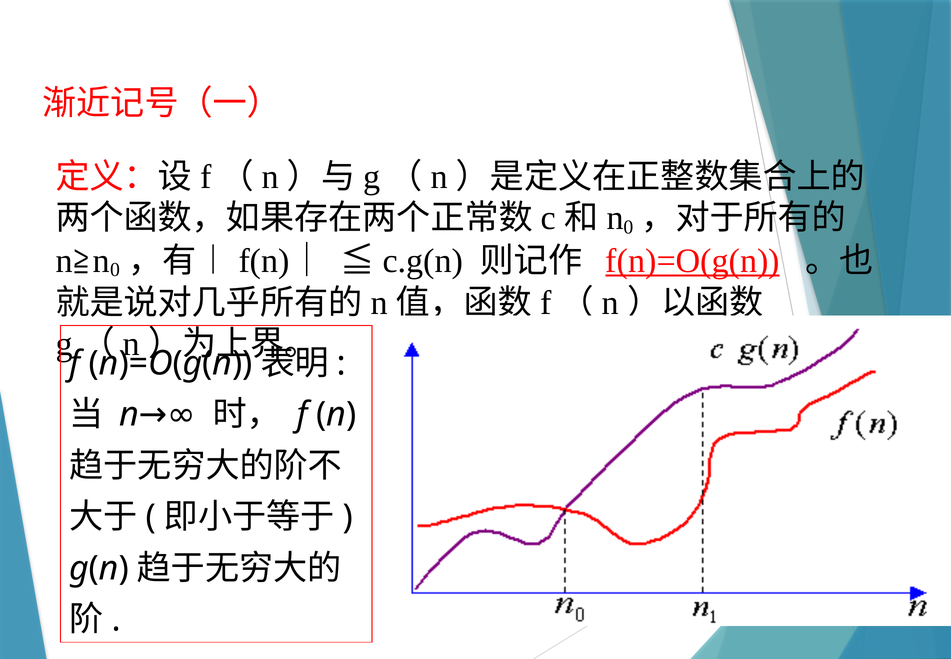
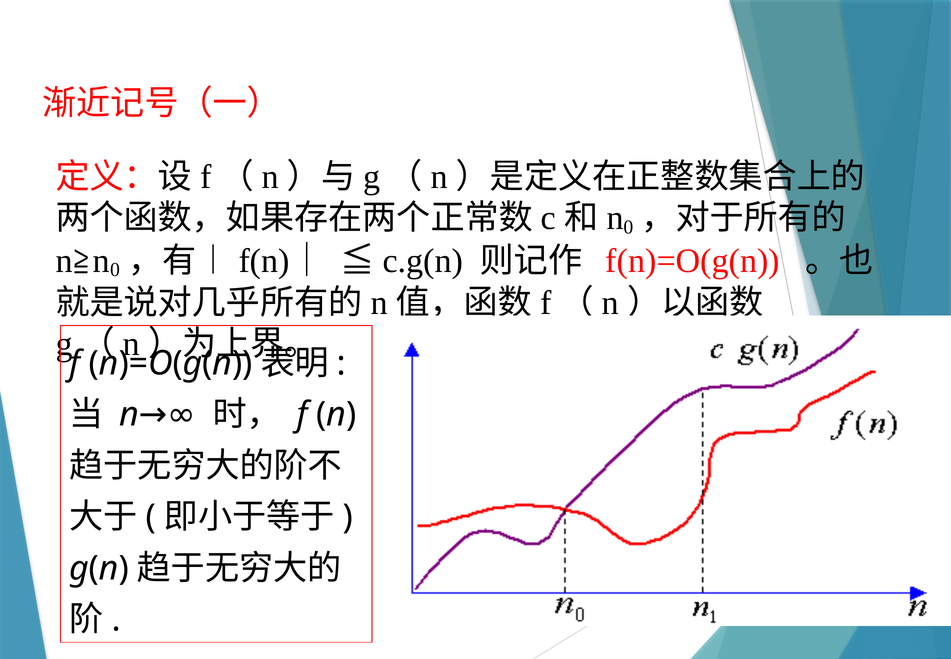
f(n)=O(g(n underline: present -> none
